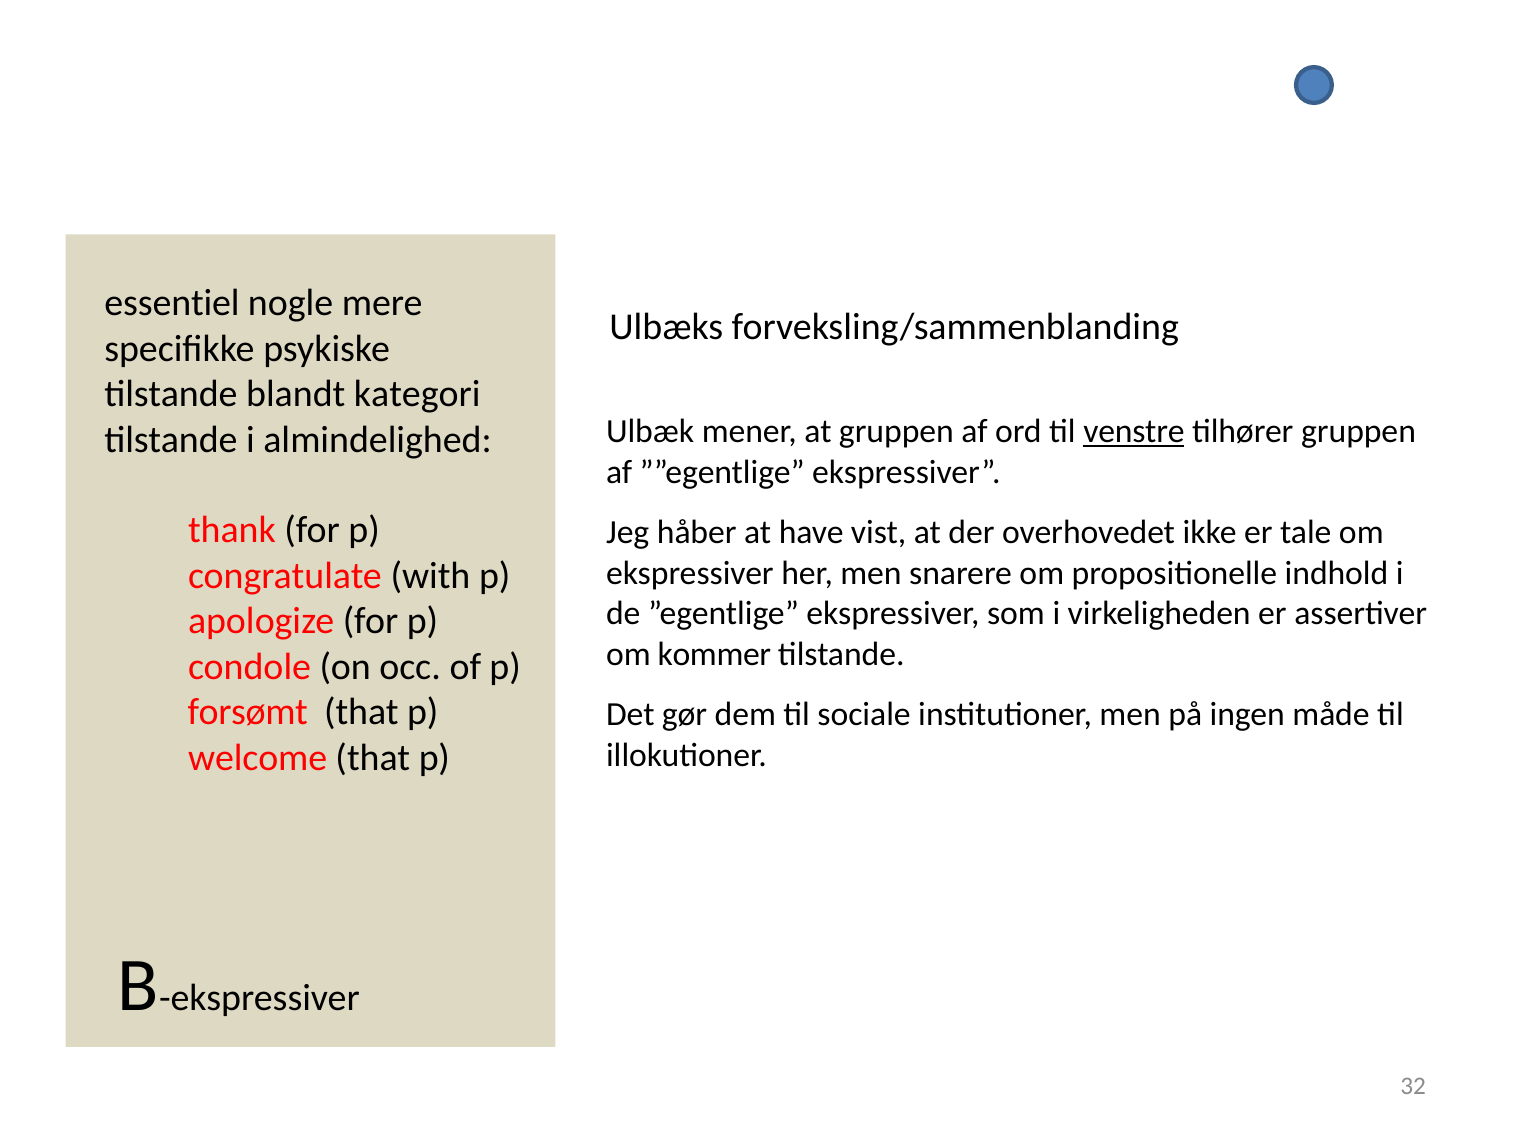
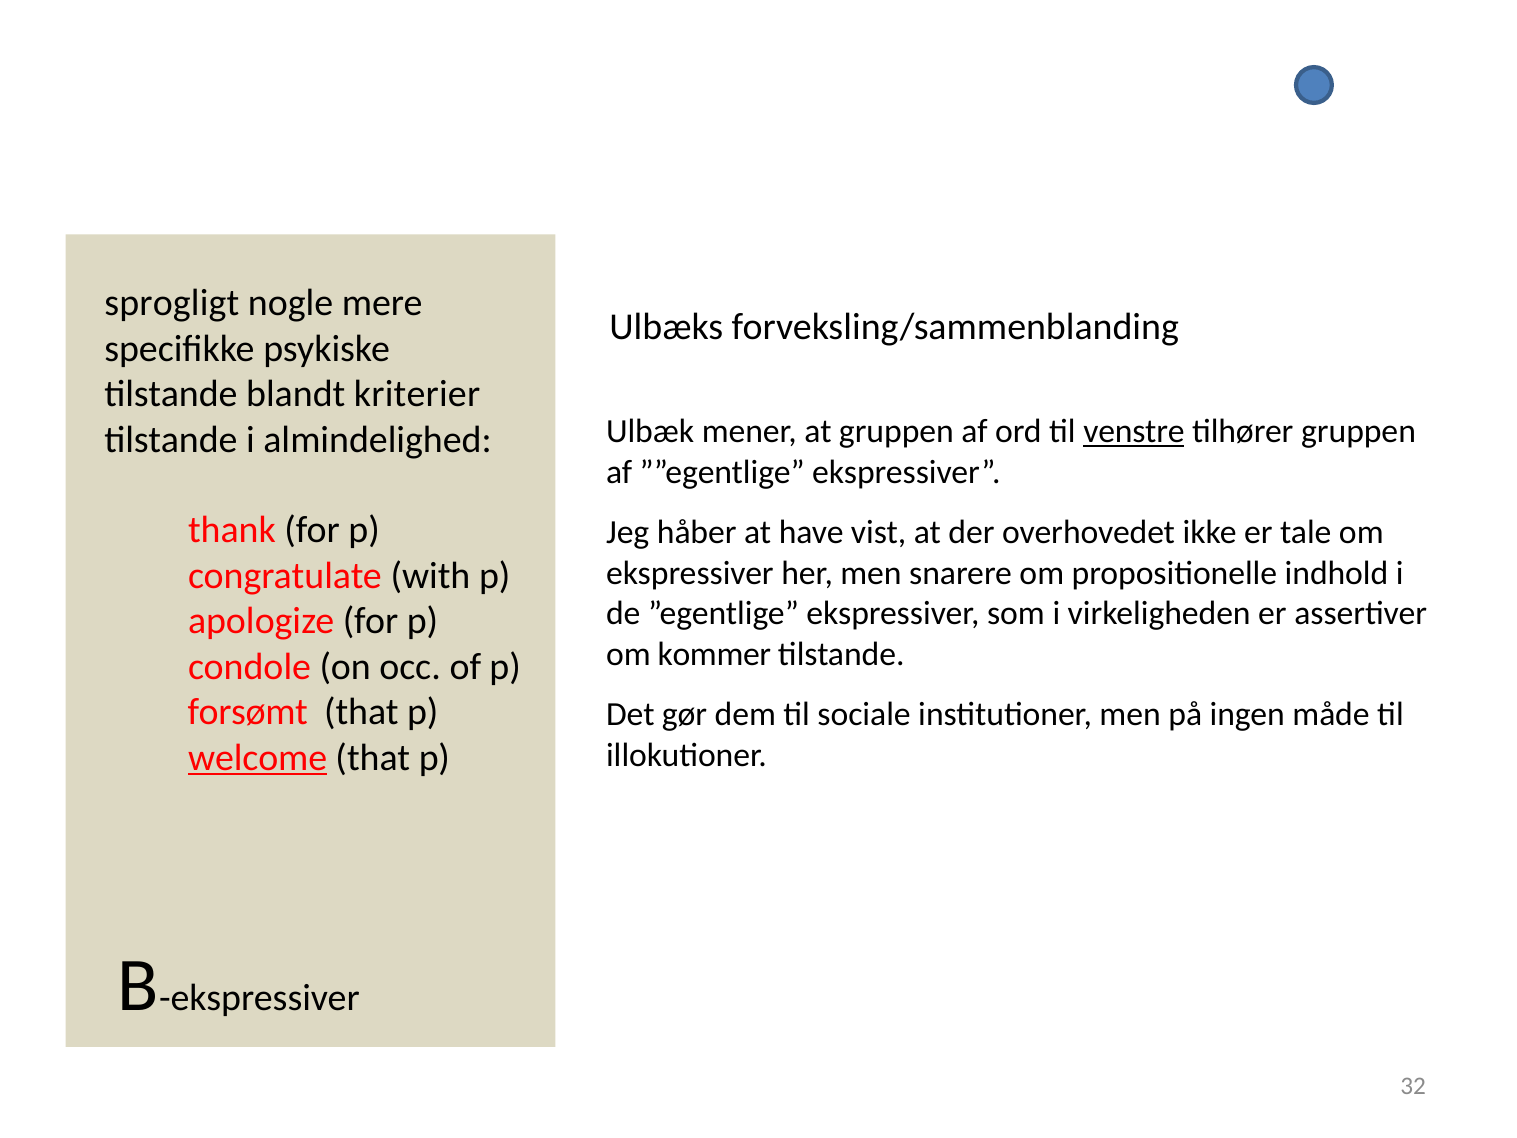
essentiel: essentiel -> sprogligt
kategori: kategori -> kriterier
welcome underline: none -> present
